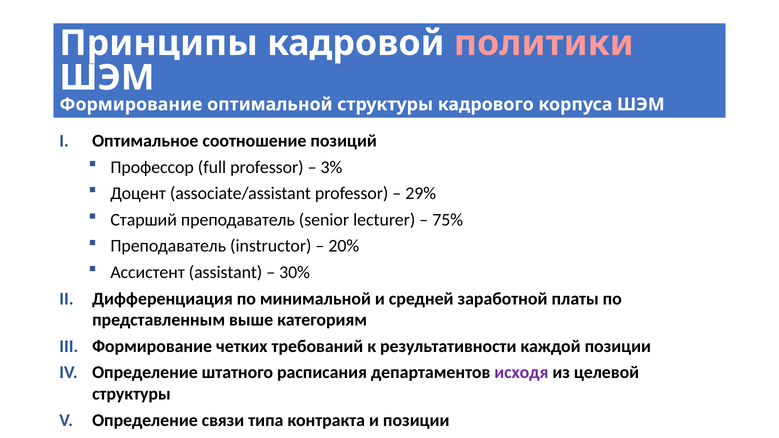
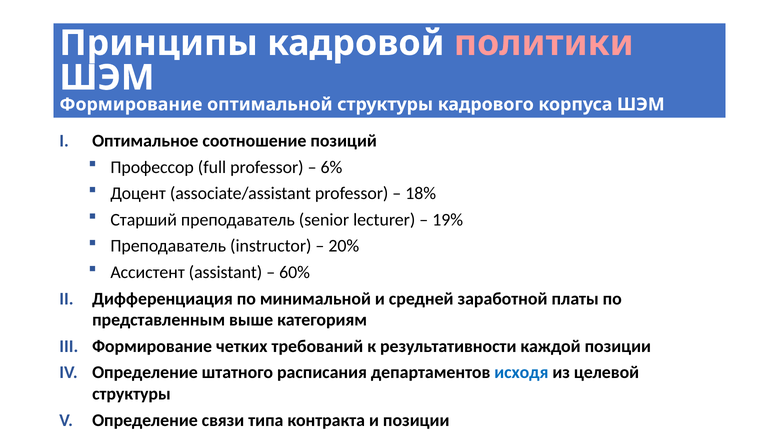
3%: 3% -> 6%
29%: 29% -> 18%
75%: 75% -> 19%
30%: 30% -> 60%
исходя colour: purple -> blue
